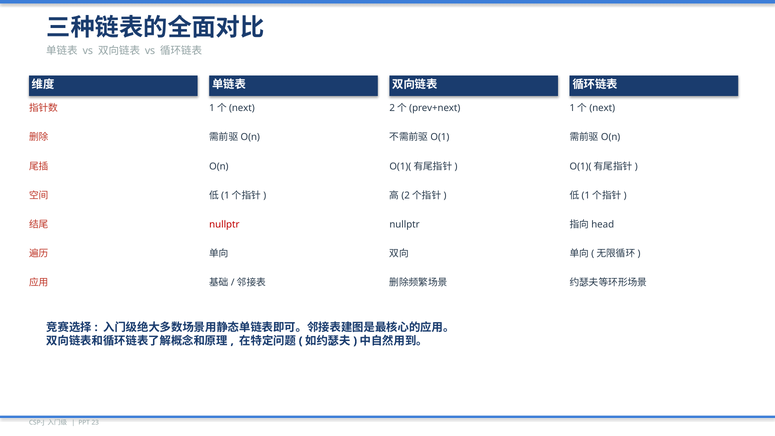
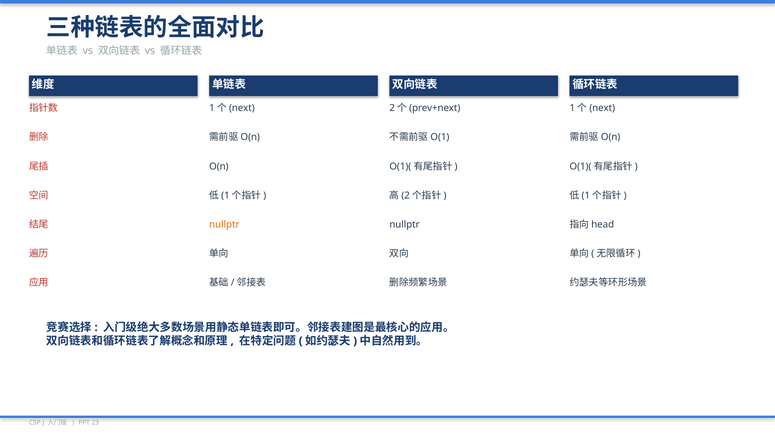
nullptr at (224, 224) colour: red -> orange
